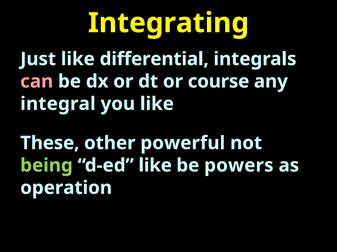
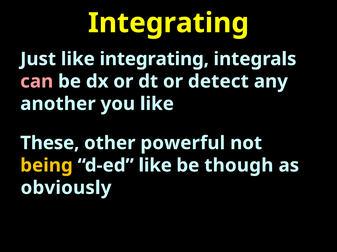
like differential: differential -> integrating
course: course -> detect
integral: integral -> another
being colour: light green -> yellow
powers: powers -> though
operation: operation -> obviously
